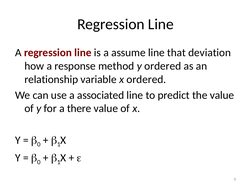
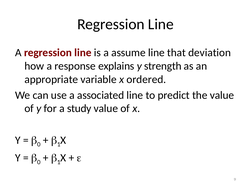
method: method -> explains
y ordered: ordered -> strength
relationship: relationship -> appropriate
there: there -> study
